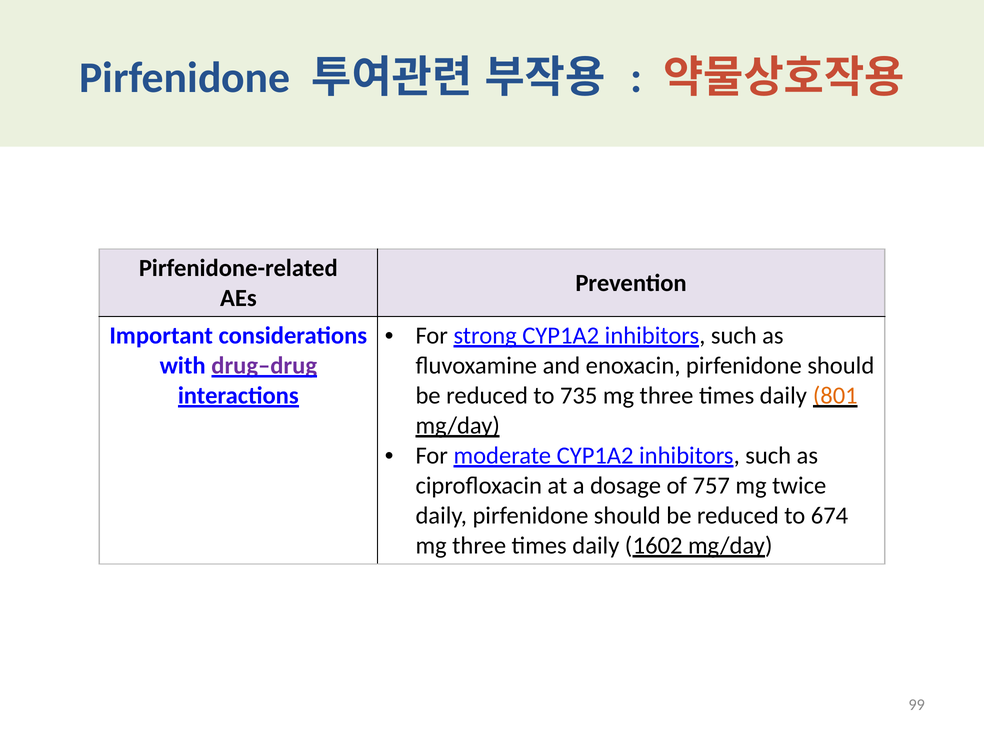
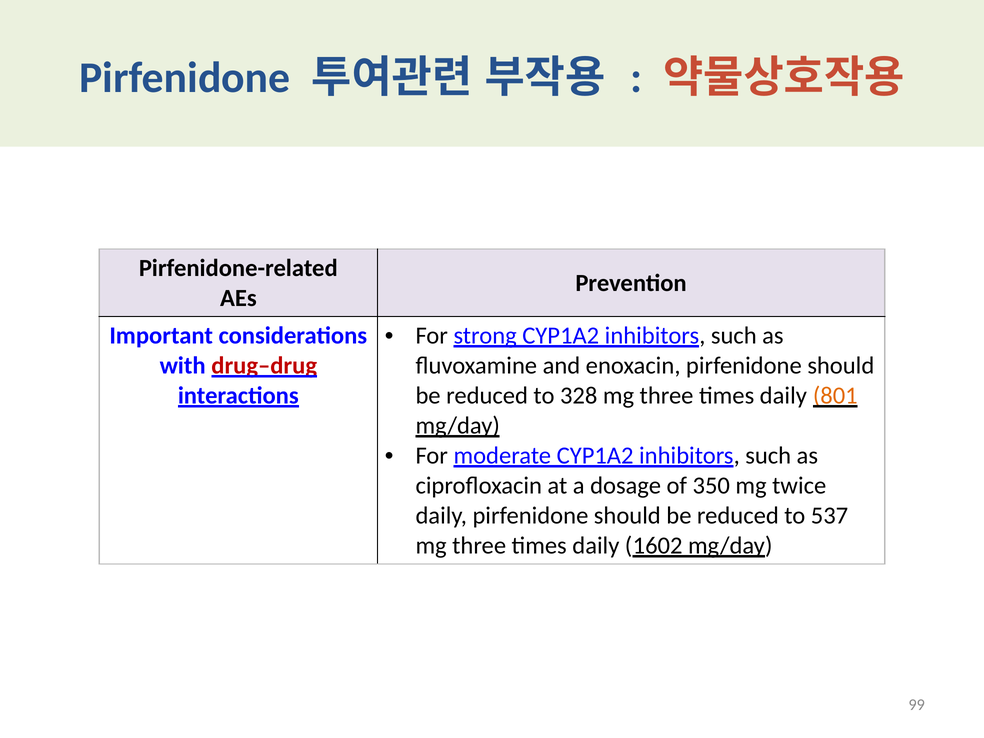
drug–drug colour: purple -> red
735: 735 -> 328
757: 757 -> 350
674: 674 -> 537
